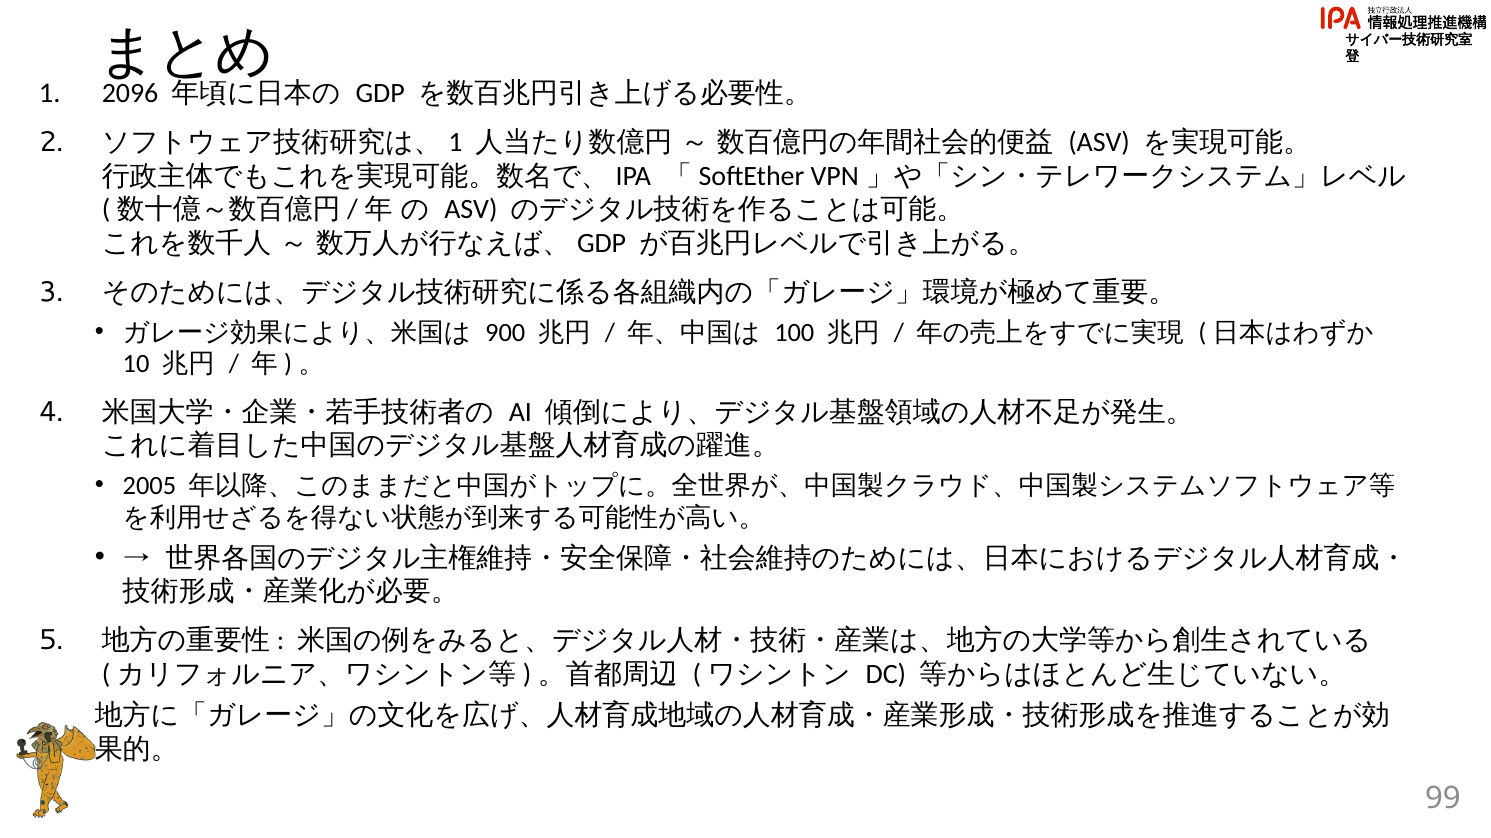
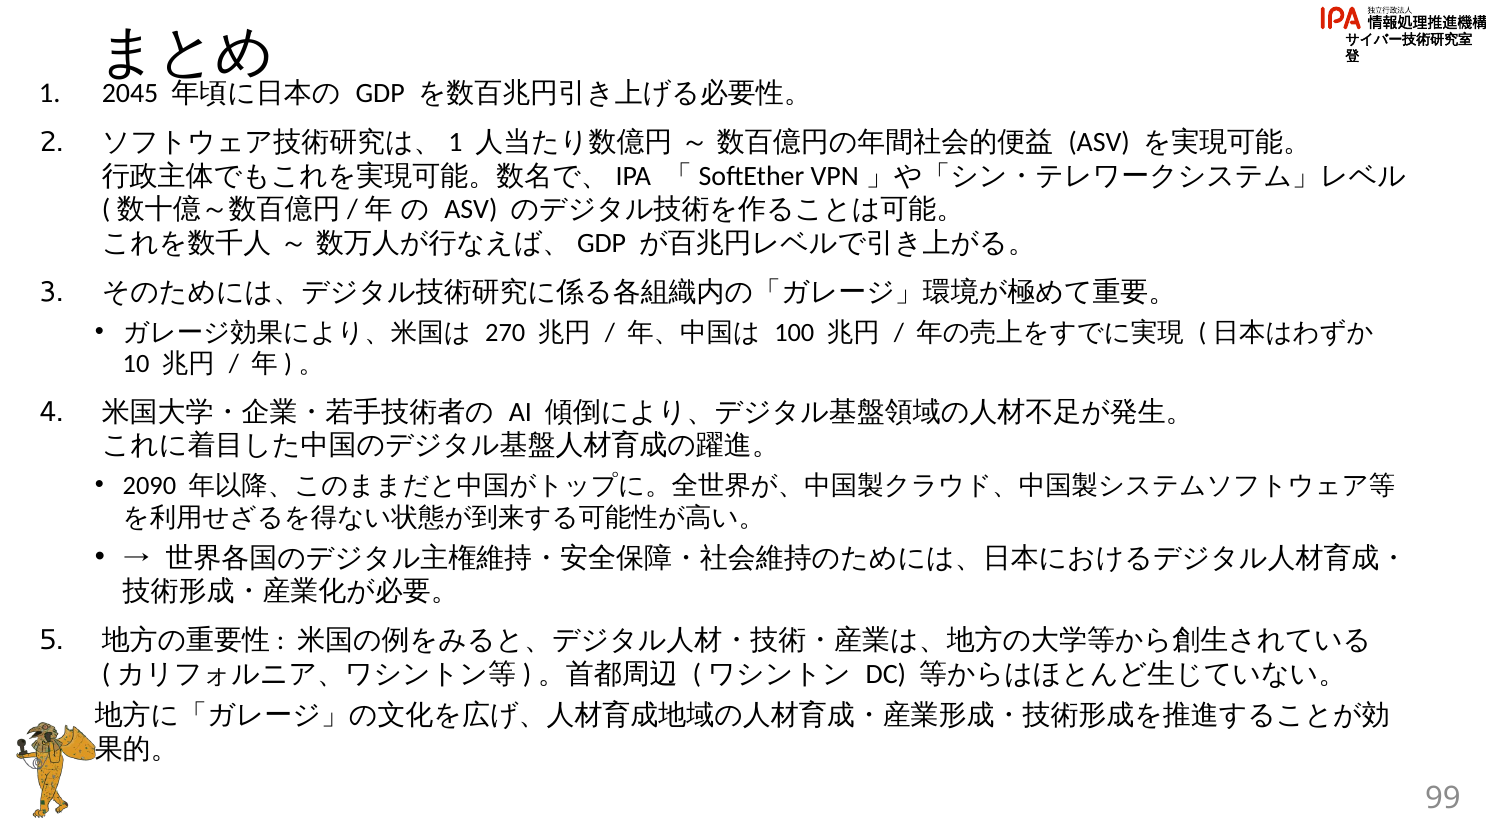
2096: 2096 -> 2045
900: 900 -> 270
2005: 2005 -> 2090
